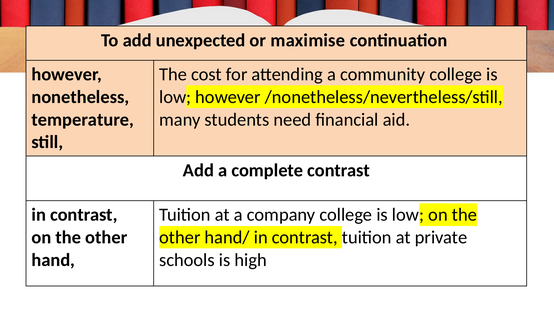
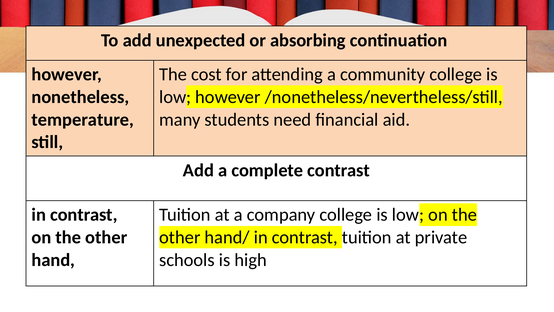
maximise: maximise -> absorbing
